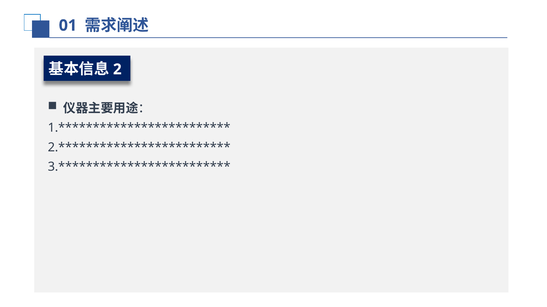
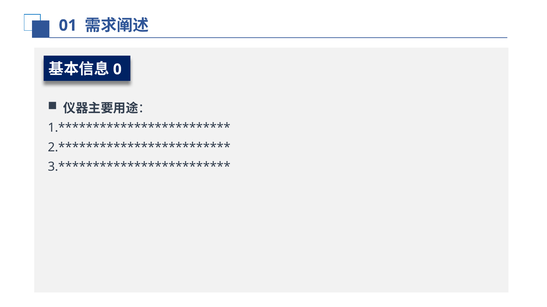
2: 2 -> 0
